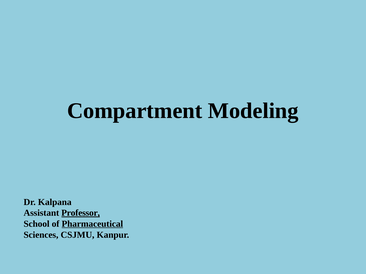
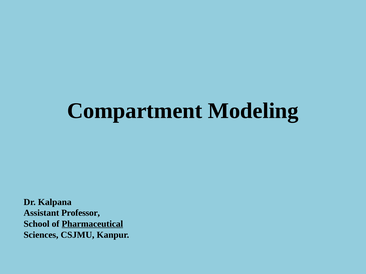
Professor underline: present -> none
